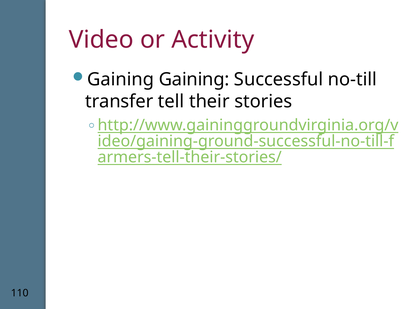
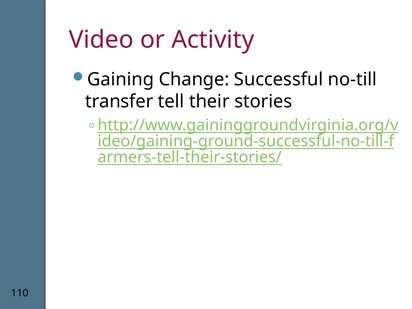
Gaining Gaining: Gaining -> Change
